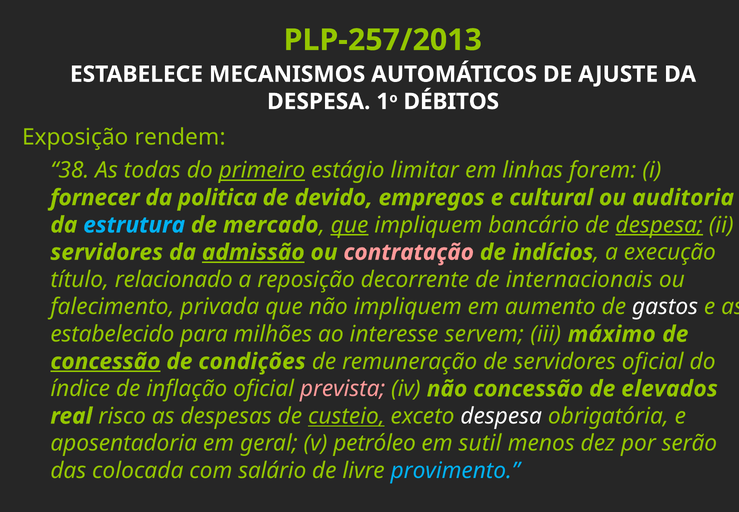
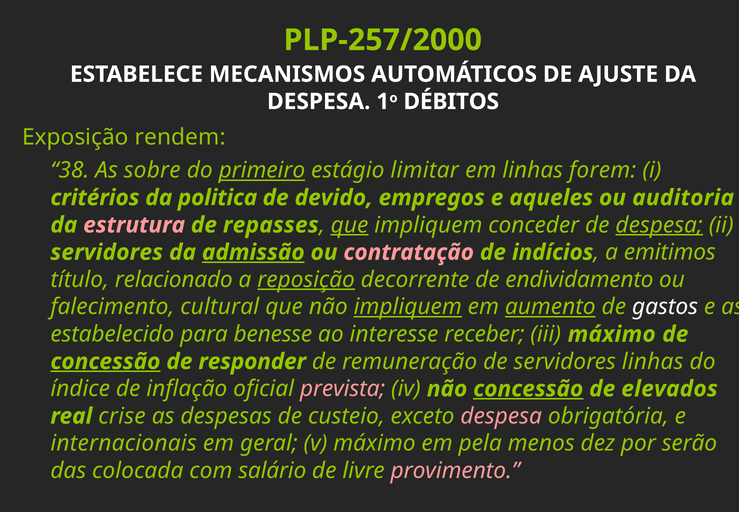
PLP-257/2013: PLP-257/2013 -> PLP-257/2000
todas: todas -> sobre
fornecer: fornecer -> critérios
cultural: cultural -> aqueles
estrutura colour: light blue -> pink
mercado: mercado -> repasses
bancário: bancário -> conceder
execução: execução -> emitimos
reposição underline: none -> present
internacionais: internacionais -> endividamento
privada: privada -> cultural
impliquem at (408, 307) underline: none -> present
aumento underline: none -> present
milhões: milhões -> benesse
servem: servem -> receber
condições: condições -> responder
servidores oficial: oficial -> linhas
concessão at (528, 389) underline: none -> present
risco: risco -> crise
custeio underline: present -> none
despesa at (501, 416) colour: white -> pink
aposentadoria: aposentadoria -> internacionais
v petróleo: petróleo -> máximo
sutil: sutil -> pela
provimento colour: light blue -> pink
